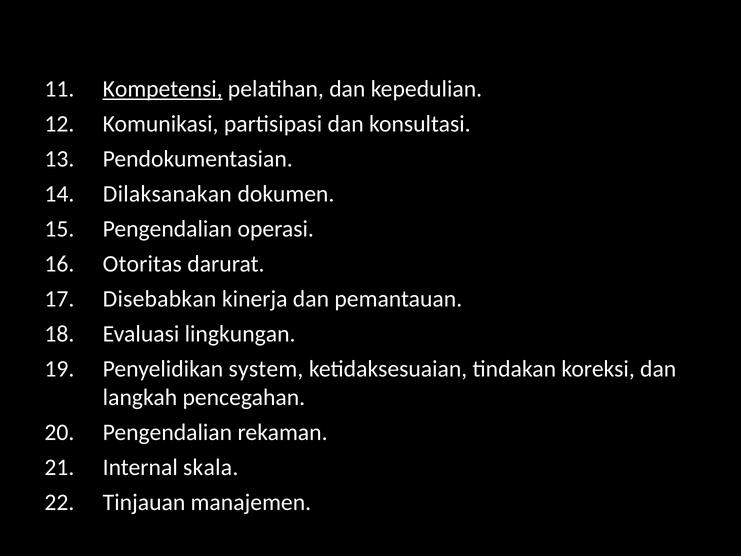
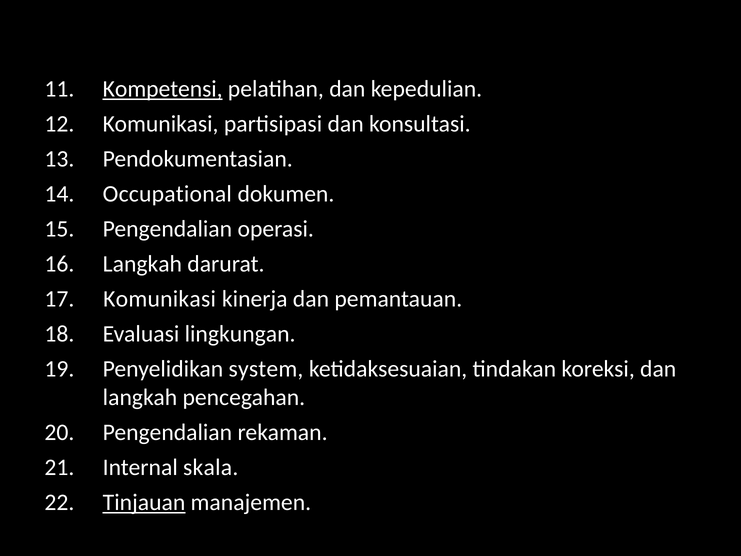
Dilaksanakan: Dilaksanakan -> Occupational
Otoritas at (142, 264): Otoritas -> Langkah
Disebabkan at (160, 299): Disebabkan -> Komunikasi
Tinjauan underline: none -> present
